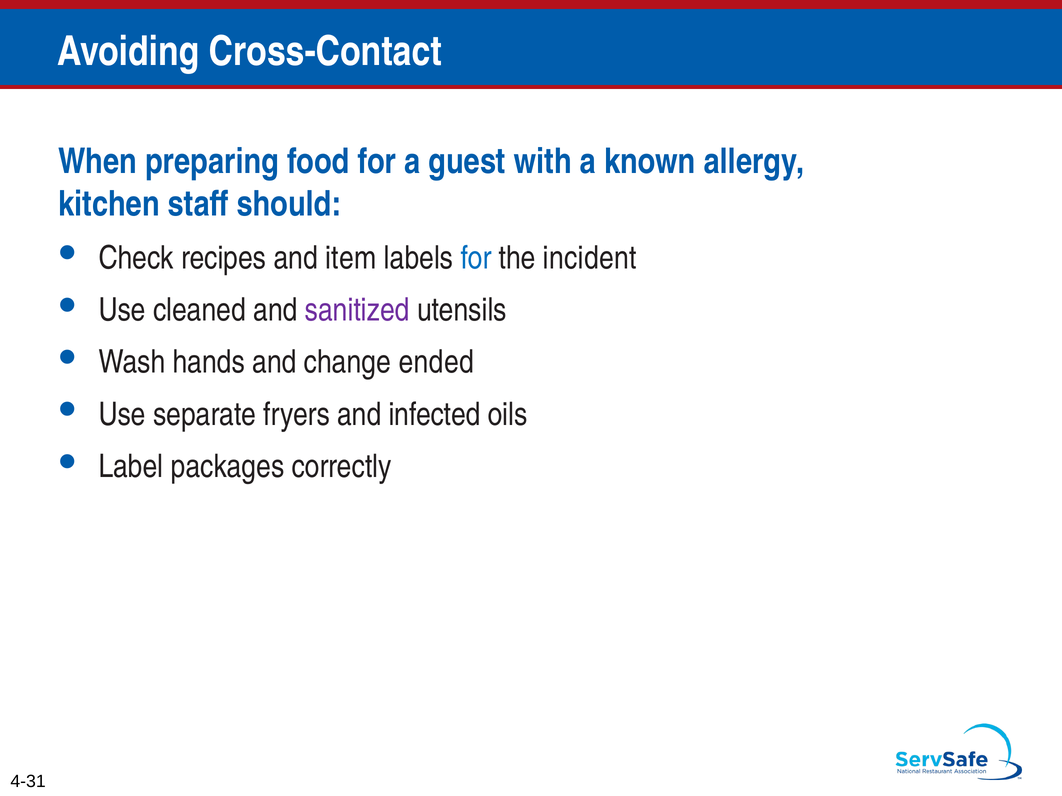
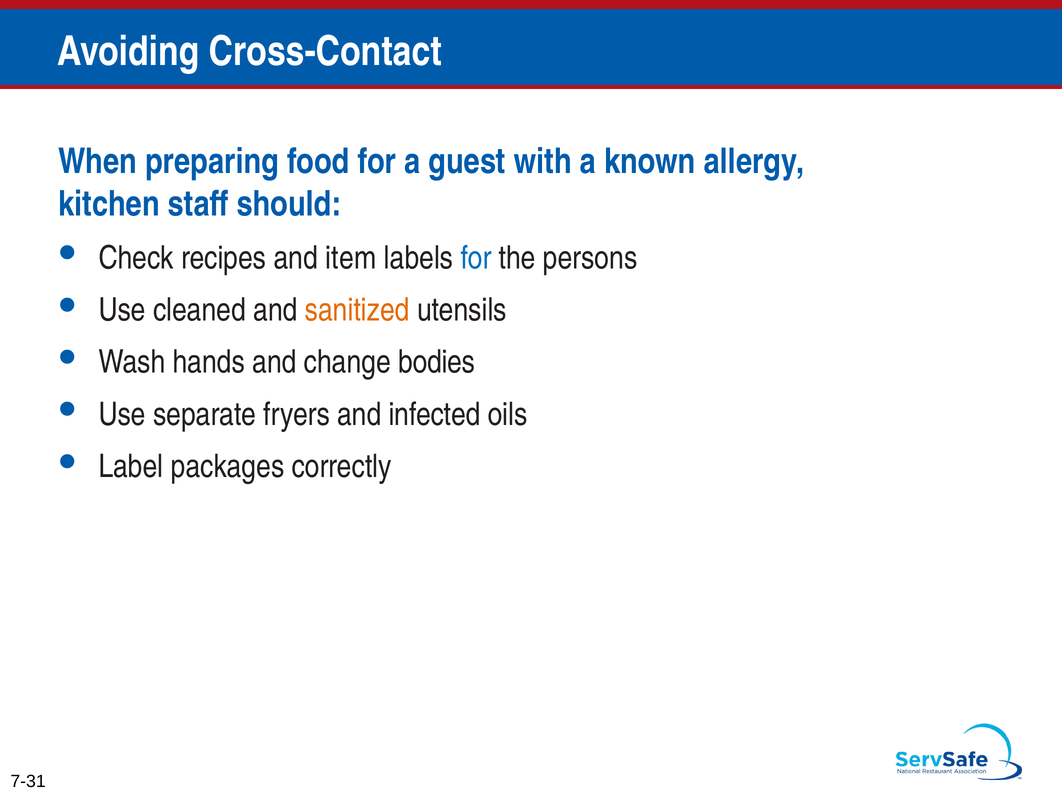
incident: incident -> persons
sanitized colour: purple -> orange
ended: ended -> bodies
4-31: 4-31 -> 7-31
